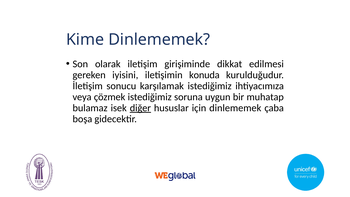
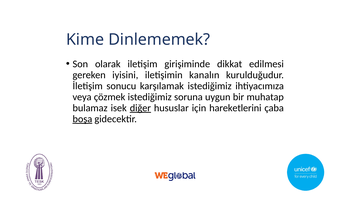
konuda: konuda -> kanalın
için dinlememek: dinlememek -> hareketlerini
boşa underline: none -> present
